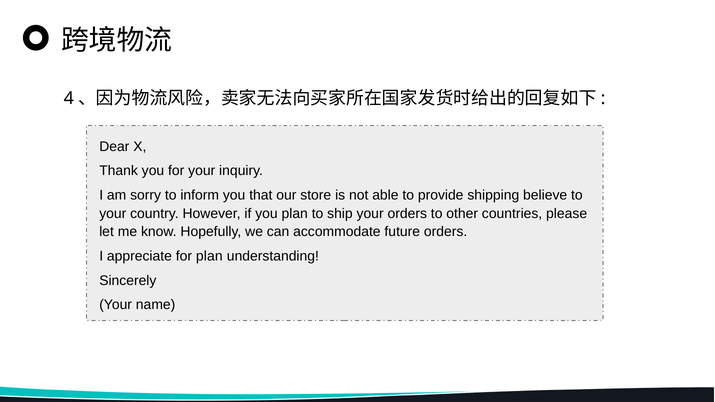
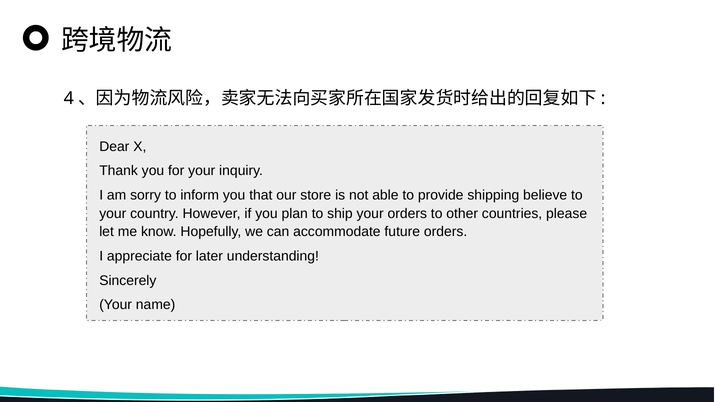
for plan: plan -> later
